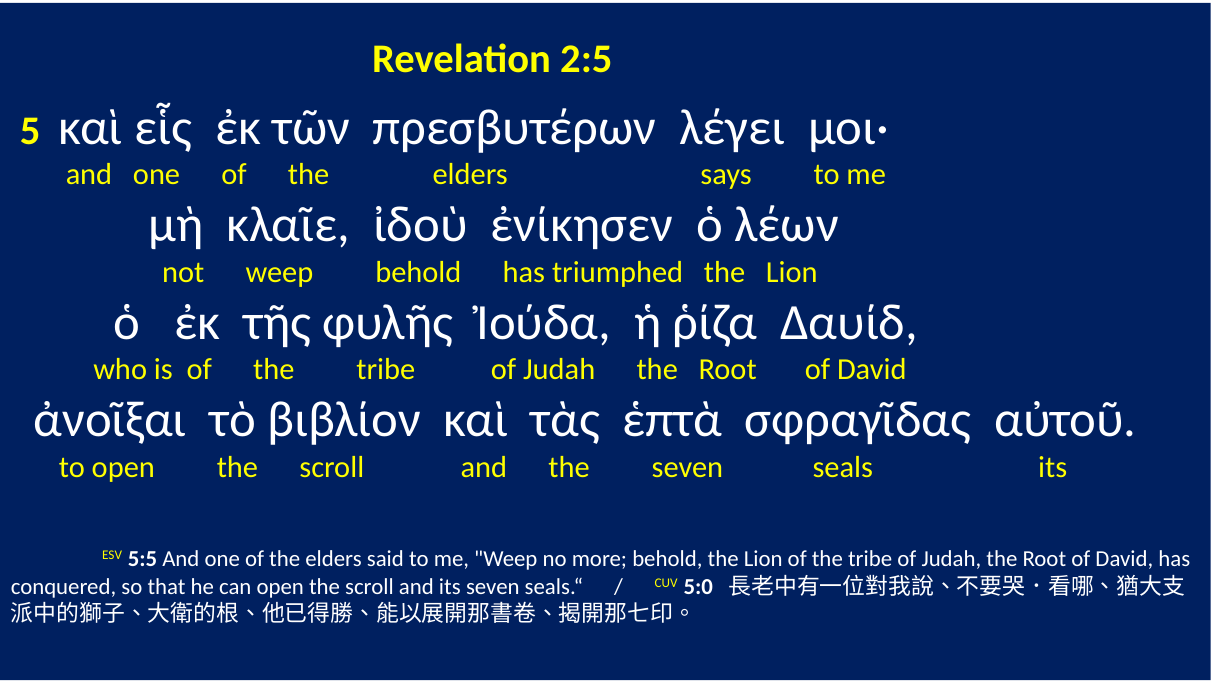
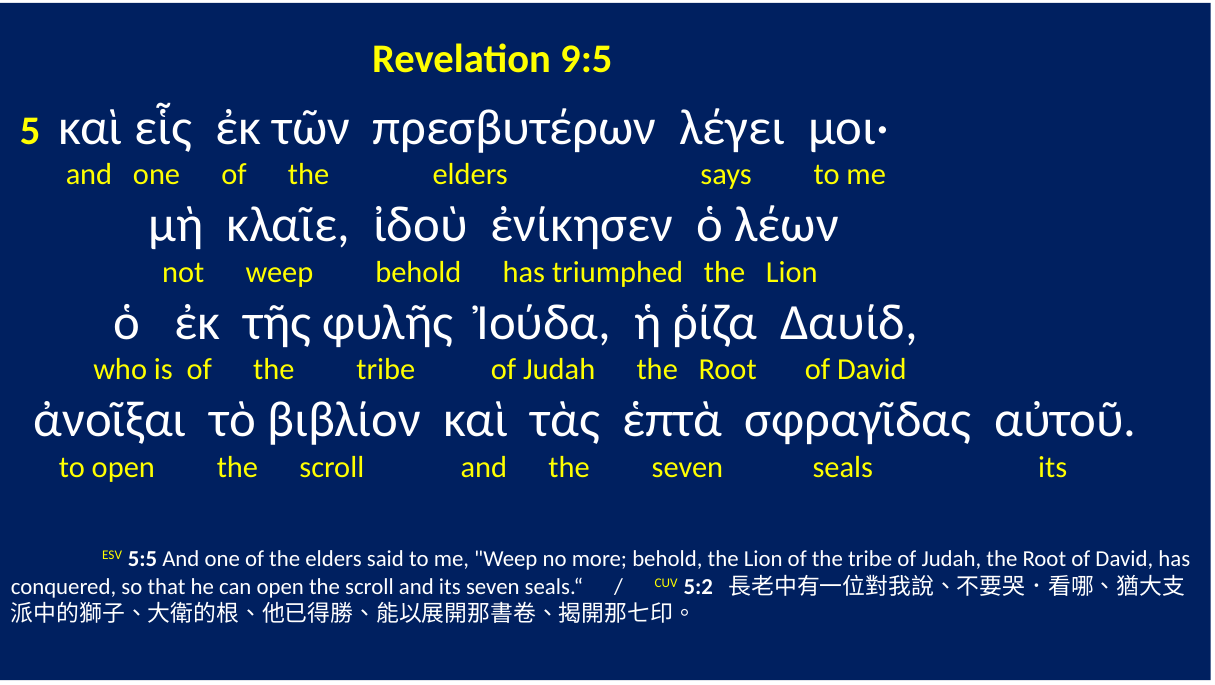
2:5: 2:5 -> 9:5
5:0: 5:0 -> 5:2
